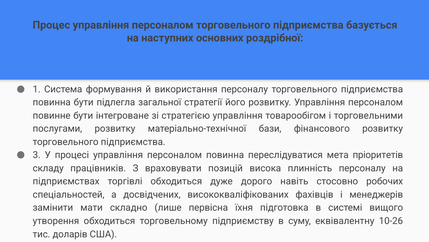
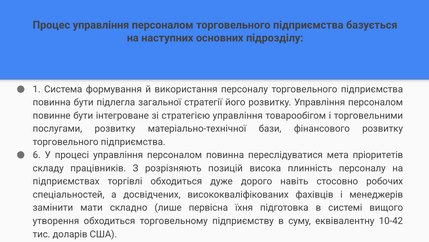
роздрібної: роздрібної -> підрозділу
3: 3 -> 6
враховувати: враховувати -> розрізняють
10-26: 10-26 -> 10-42
